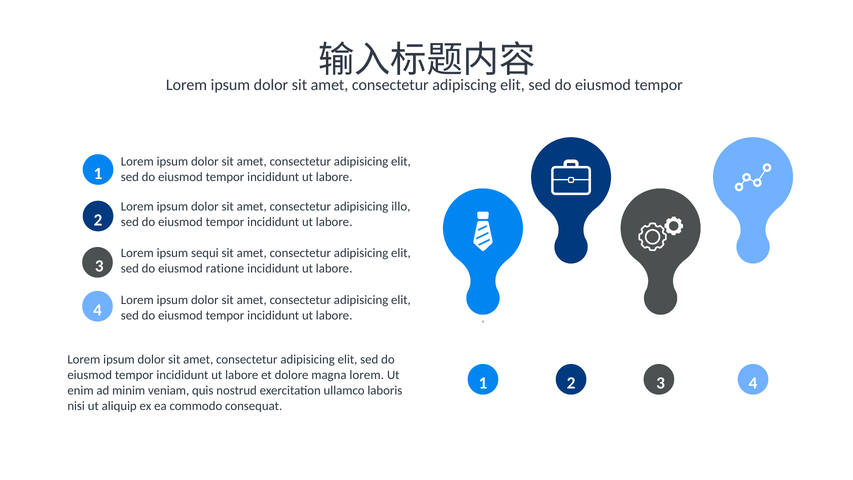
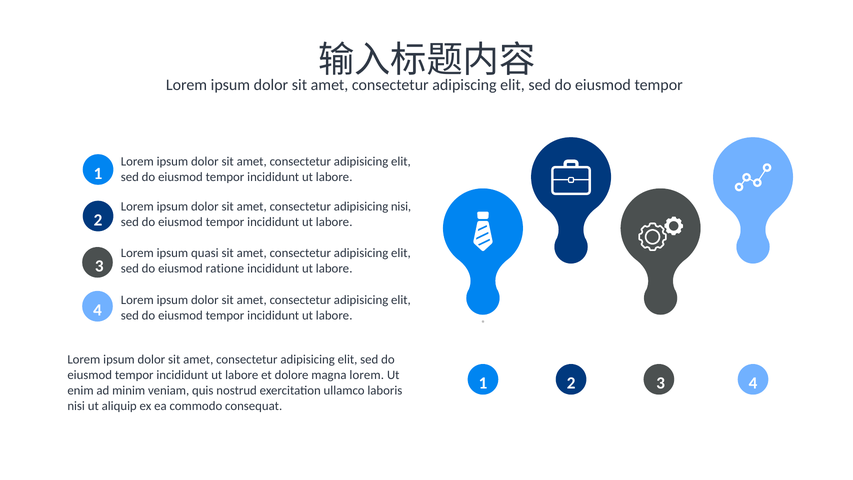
adipisicing illo: illo -> nisi
sequi: sequi -> quasi
